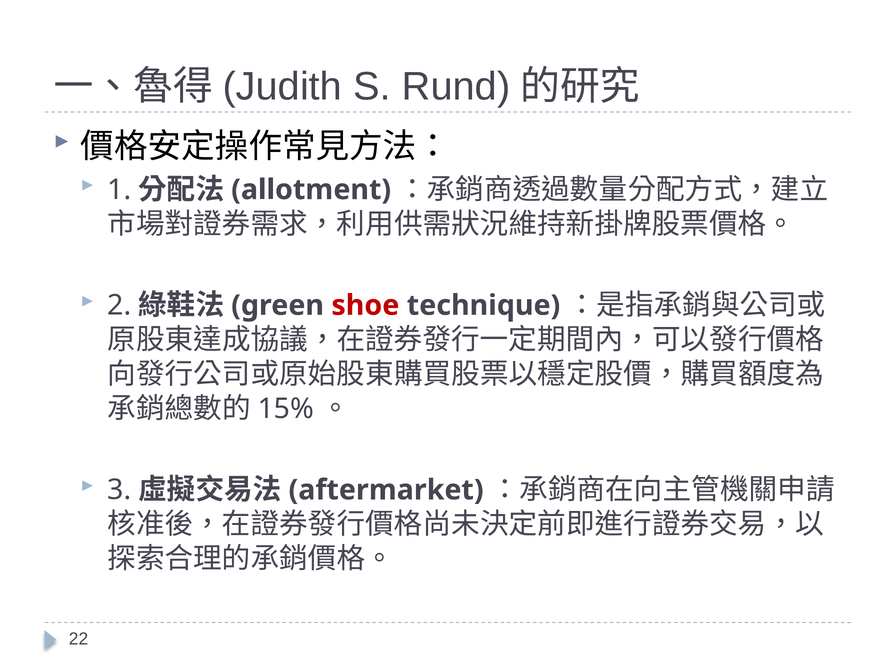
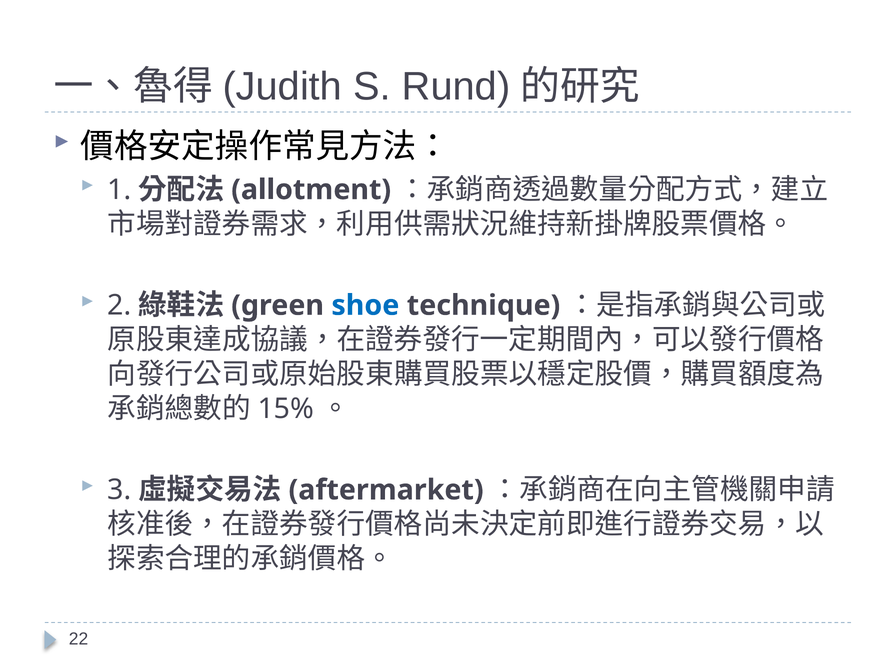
shoe colour: red -> blue
